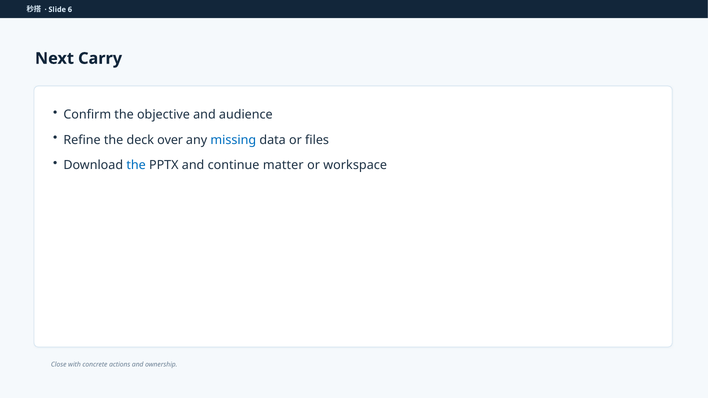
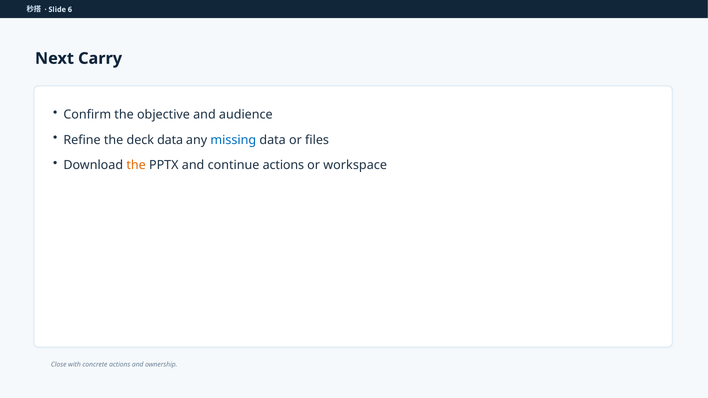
deck over: over -> data
the at (136, 165) colour: blue -> orange
continue matter: matter -> actions
